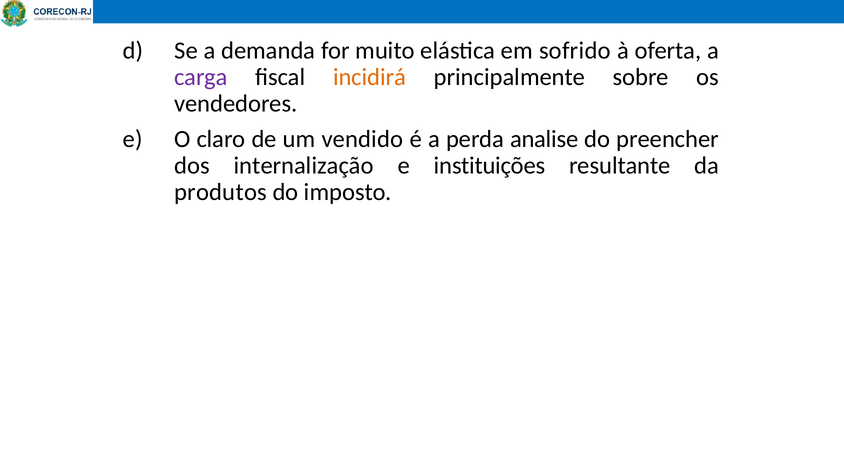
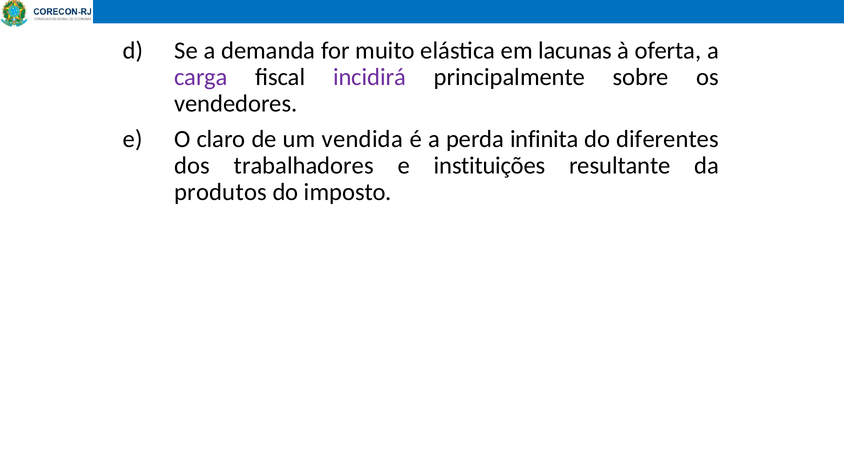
sofrido: sofrido -> lacunas
incidirá colour: orange -> purple
vendido: vendido -> vendida
analise: analise -> infinita
preencher: preencher -> diferentes
internalização: internalização -> trabalhadores
